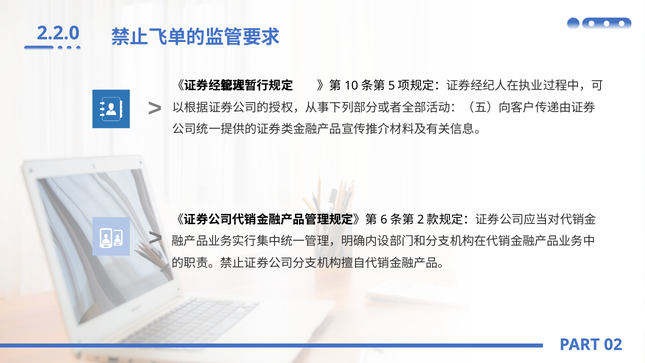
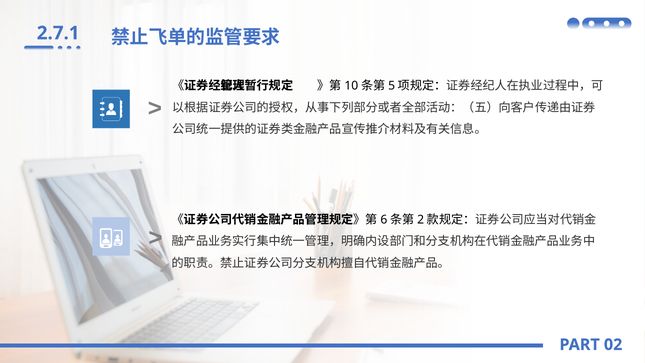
2.2.0: 2.2.0 -> 2.7.1
